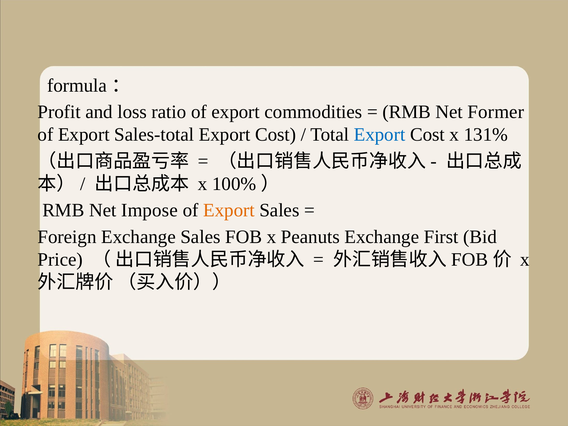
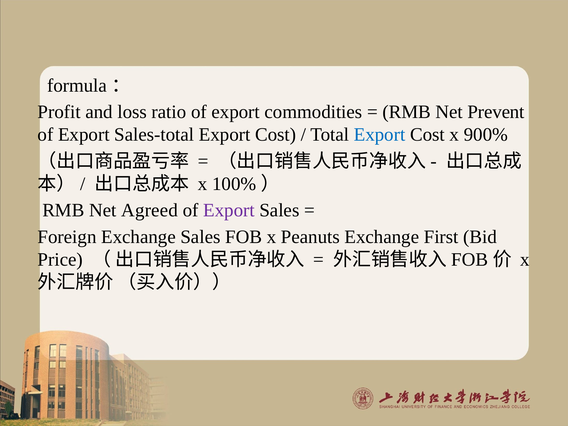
Former: Former -> Prevent
131%: 131% -> 900%
Impose: Impose -> Agreed
Export at (229, 210) colour: orange -> purple
